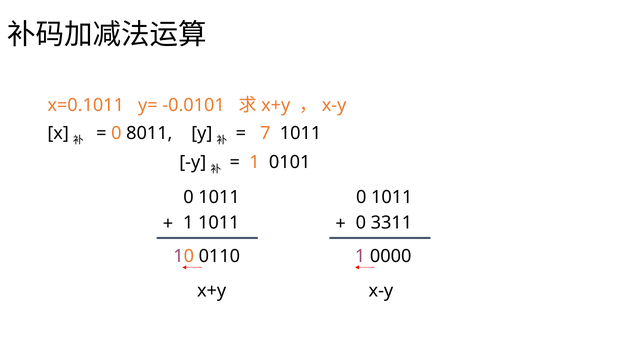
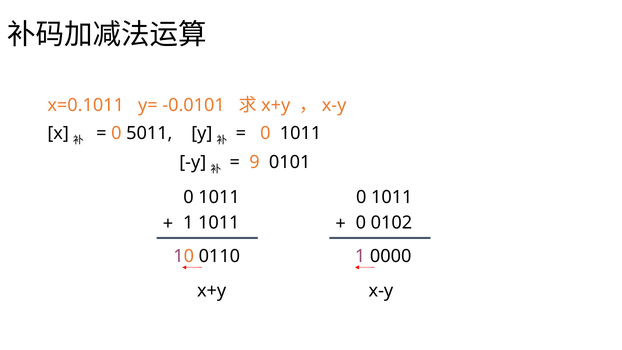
8011: 8011 -> 5011
7 at (265, 133): 7 -> 0
1 at (254, 162): 1 -> 9
3311: 3311 -> 0102
